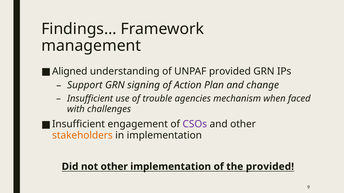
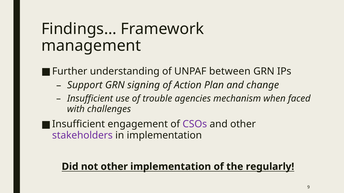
Aligned: Aligned -> Further
UNPAF provided: provided -> between
stakeholders colour: orange -> purple
the provided: provided -> regularly
